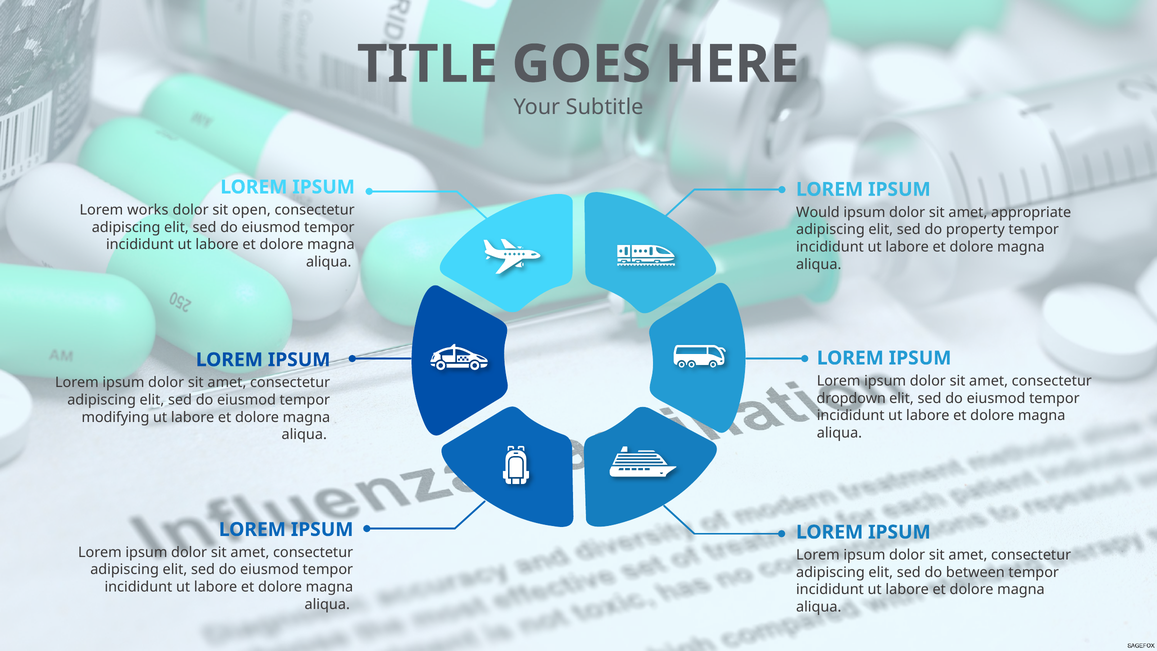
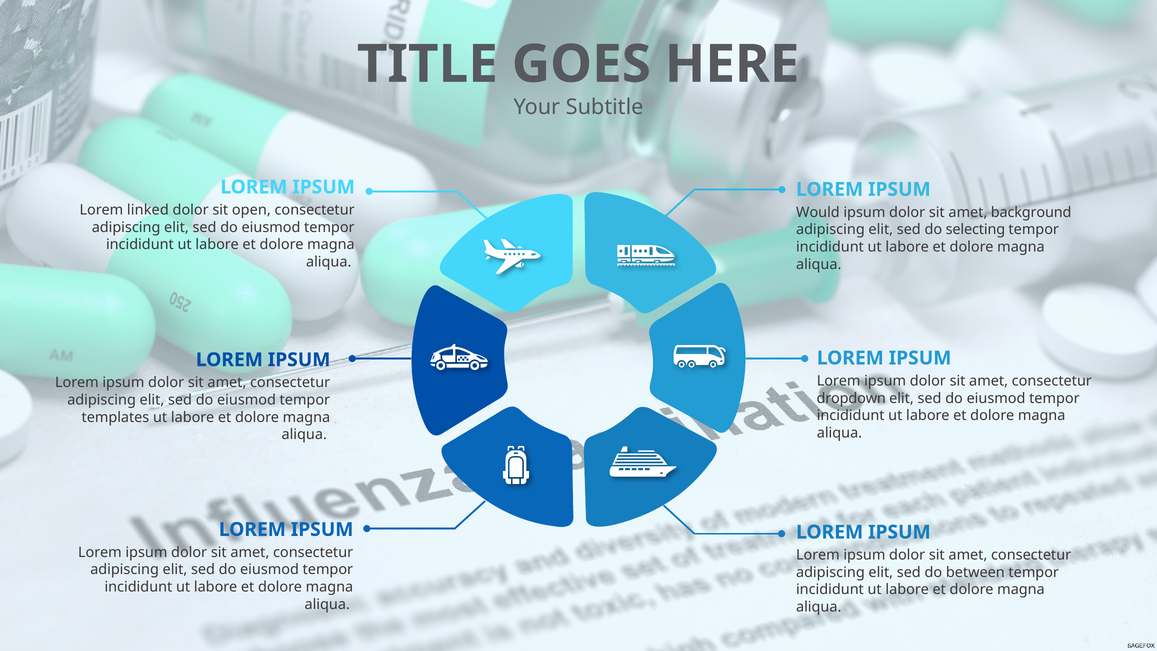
works: works -> linked
appropriate: appropriate -> background
property: property -> selecting
modifying: modifying -> templates
